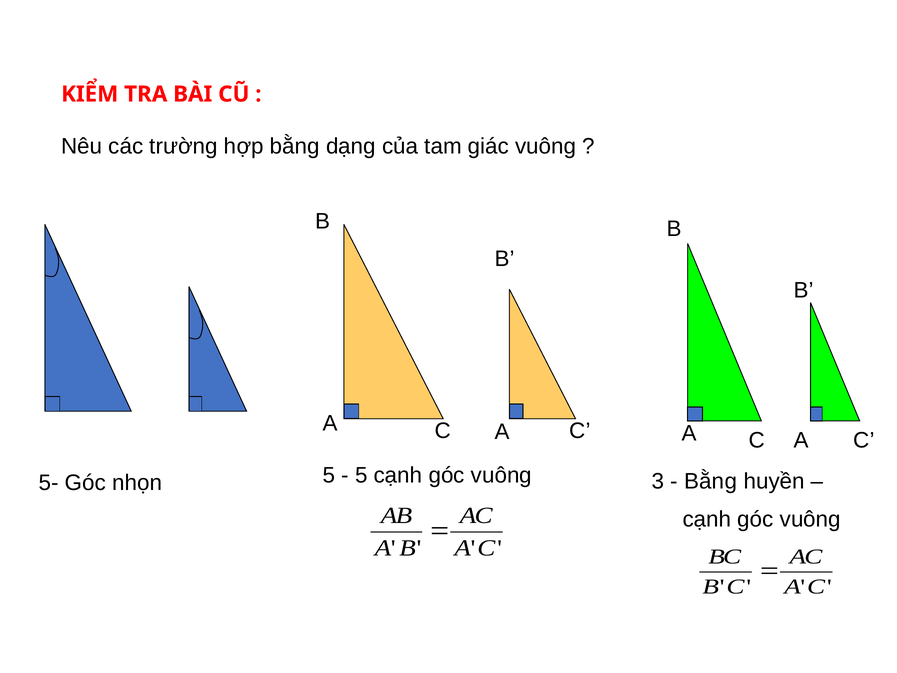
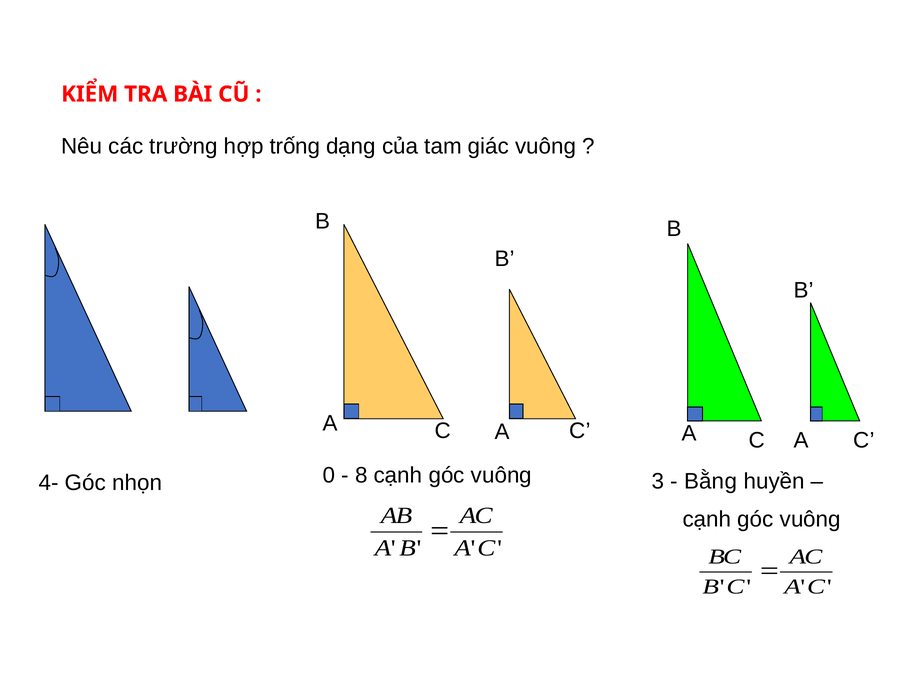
hợp bằng: bằng -> trống
5-: 5- -> 4-
nhọn 5: 5 -> 0
5 at (361, 475): 5 -> 8
